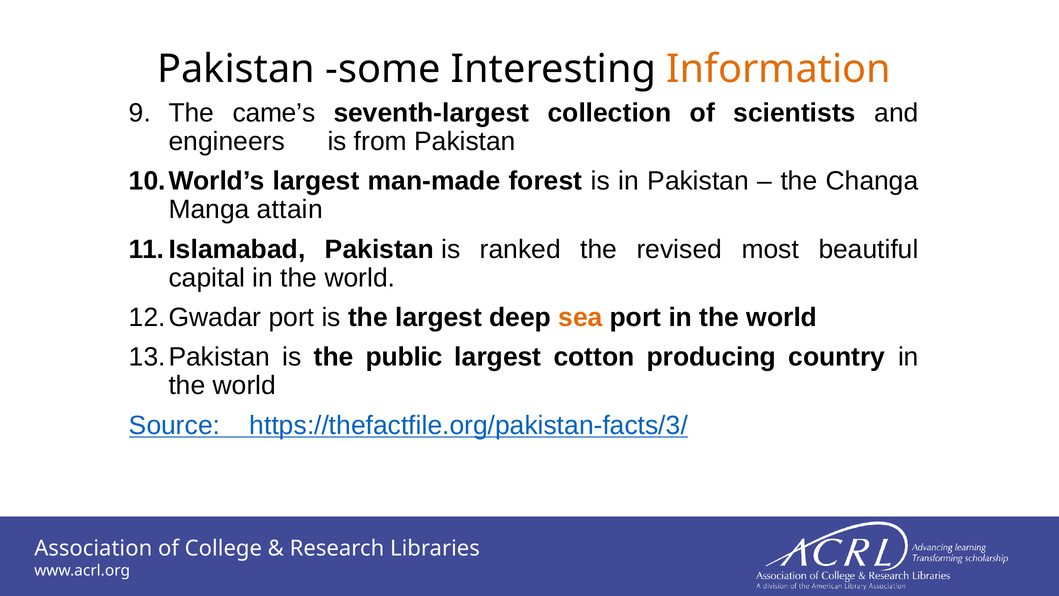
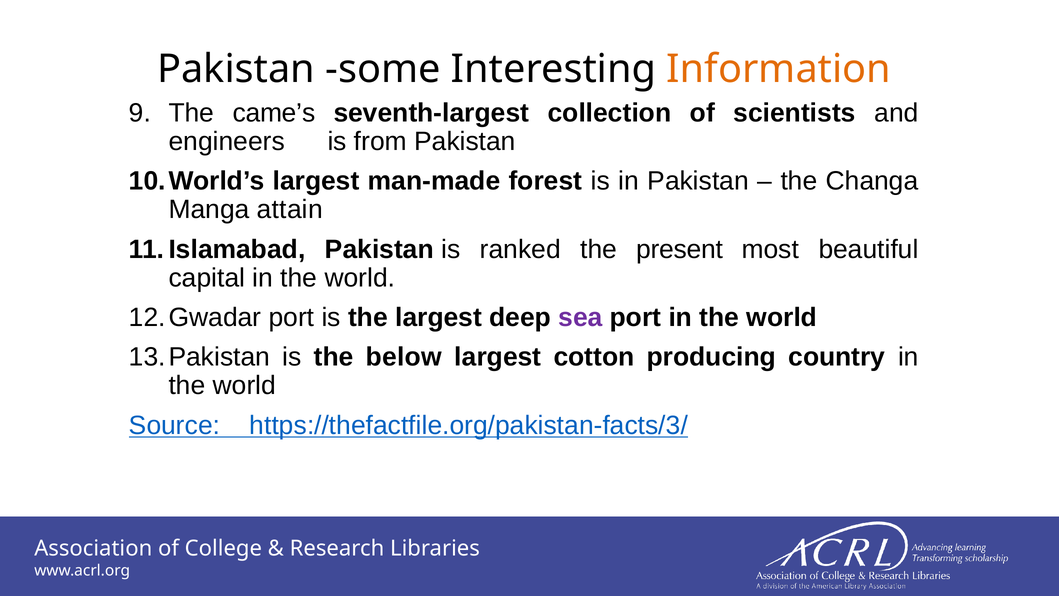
revised: revised -> present
sea colour: orange -> purple
public: public -> below
